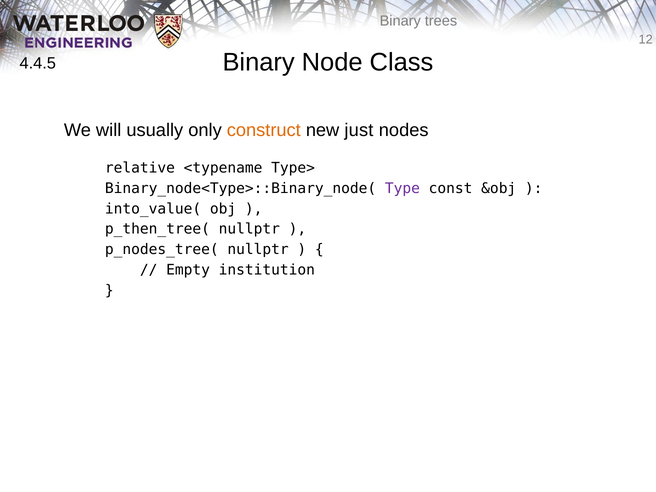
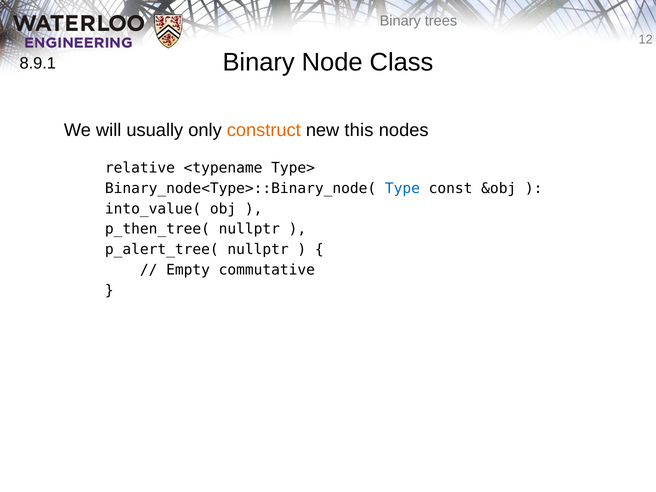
4.4.5: 4.4.5 -> 8.9.1
just: just -> this
Type colour: purple -> blue
p_nodes_tree(: p_nodes_tree( -> p_alert_tree(
institution: institution -> commutative
